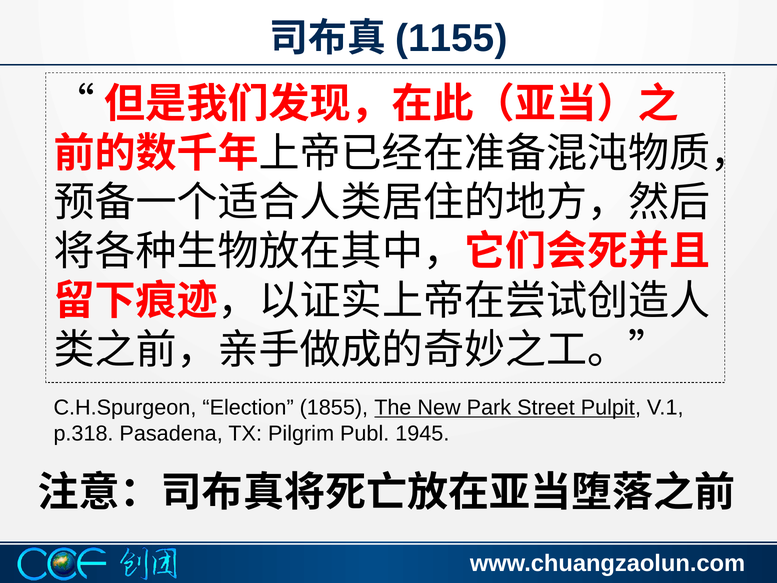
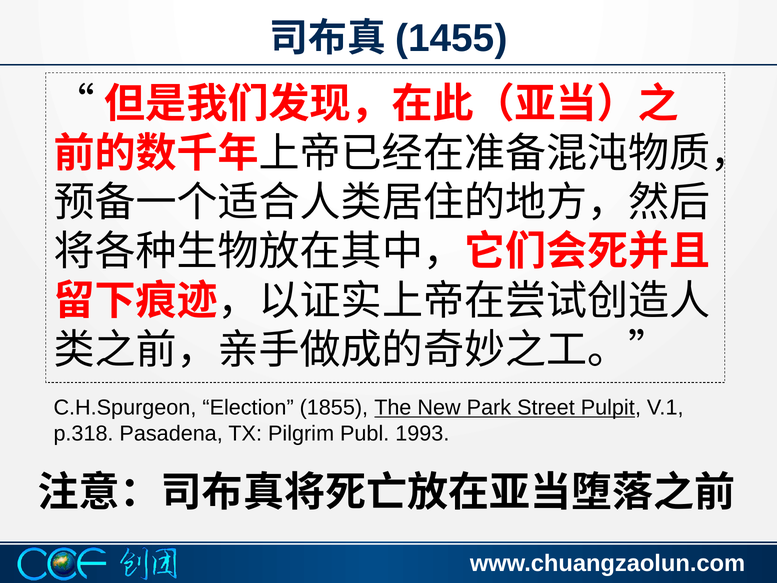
1155: 1155 -> 1455
1945: 1945 -> 1993
